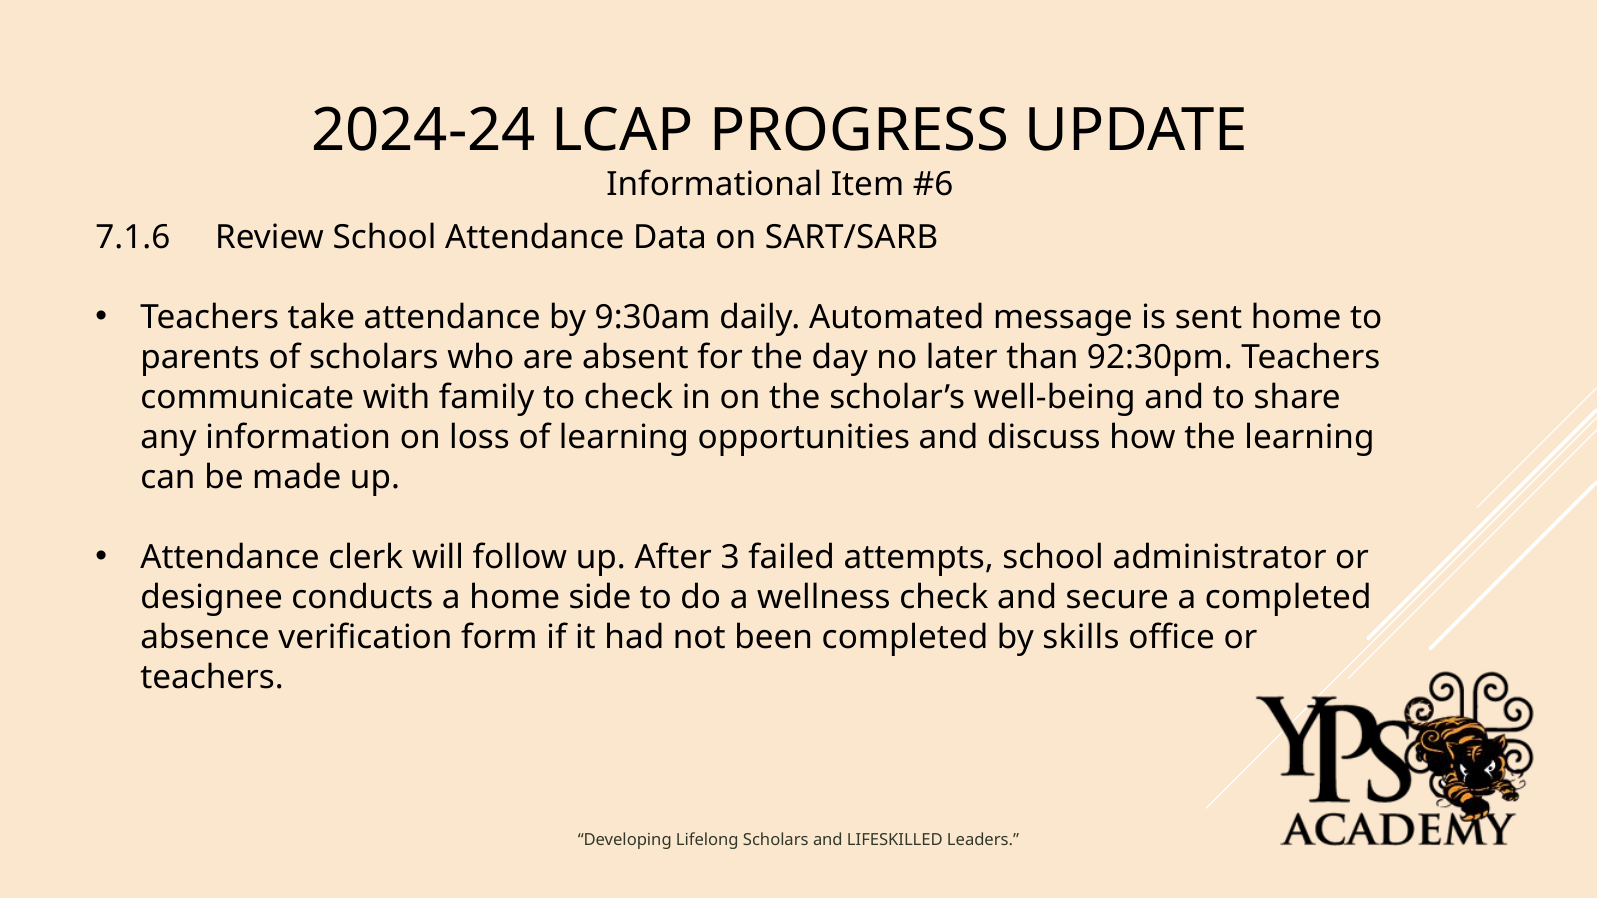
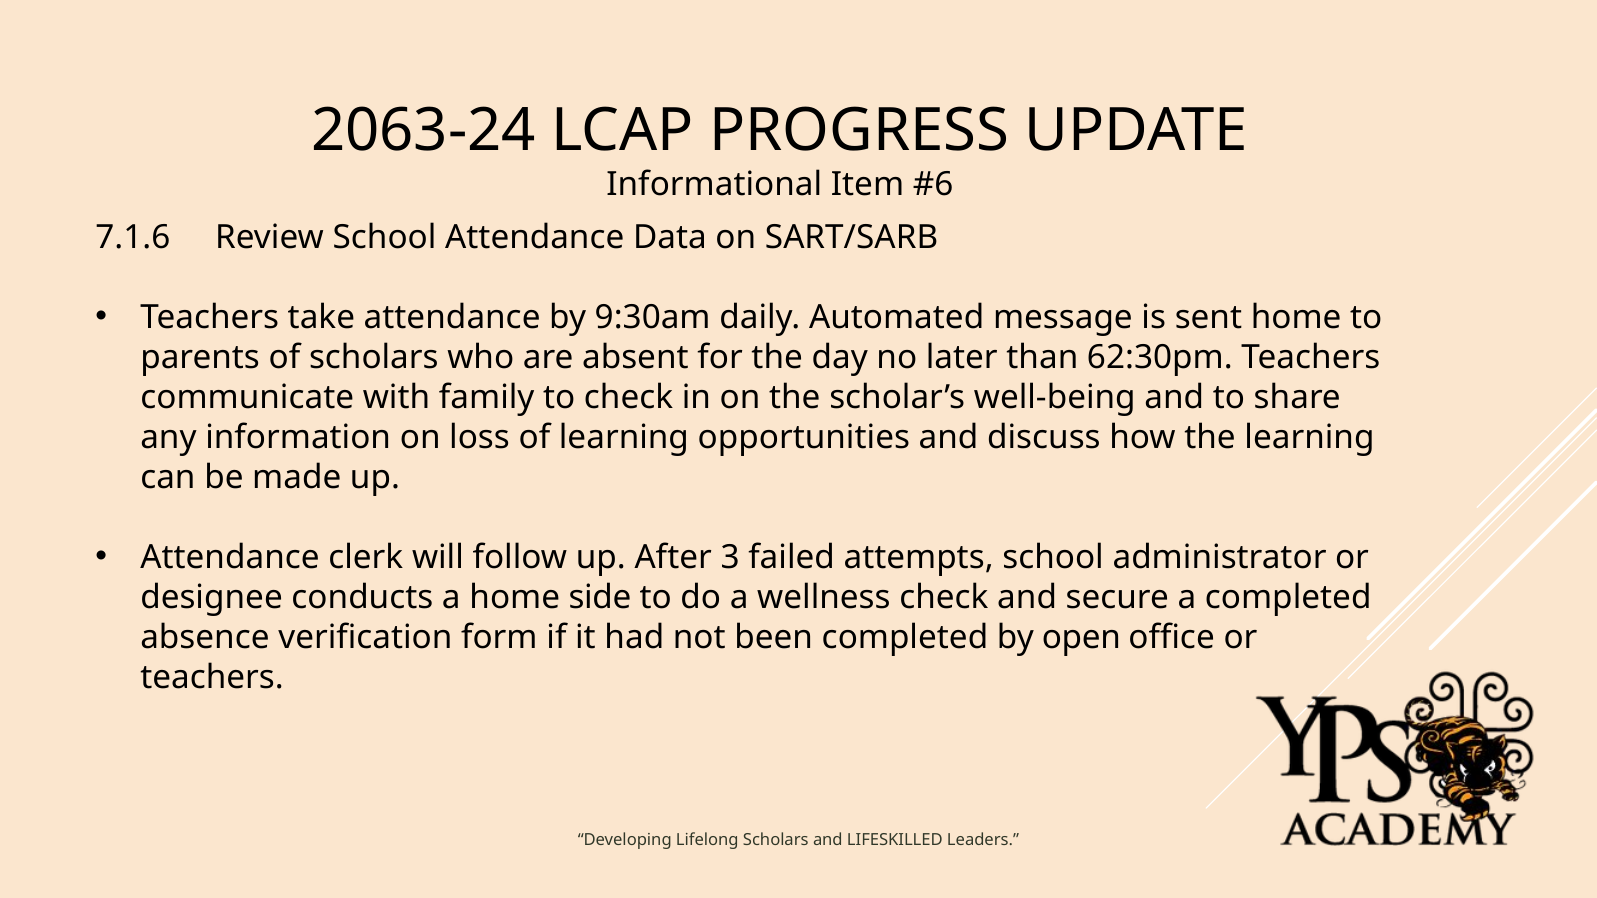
2024-24: 2024-24 -> 2063-24
92:30pm: 92:30pm -> 62:30pm
skills: skills -> open
